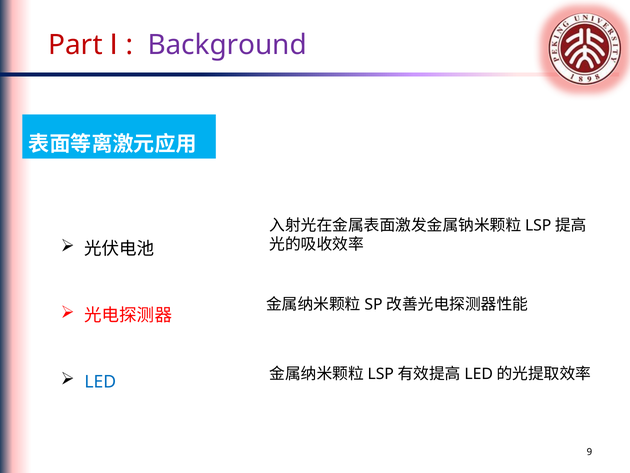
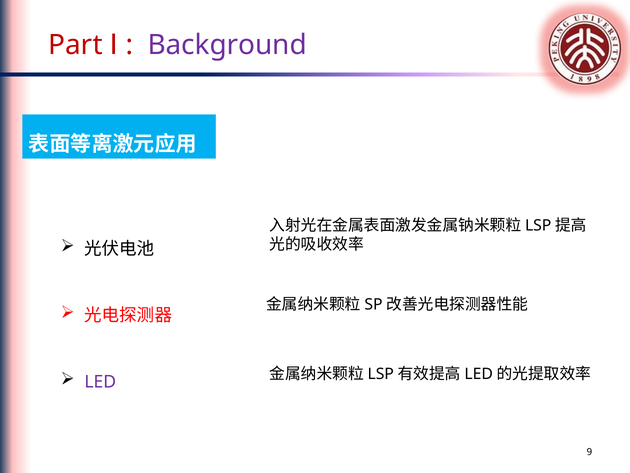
LED colour: blue -> purple
